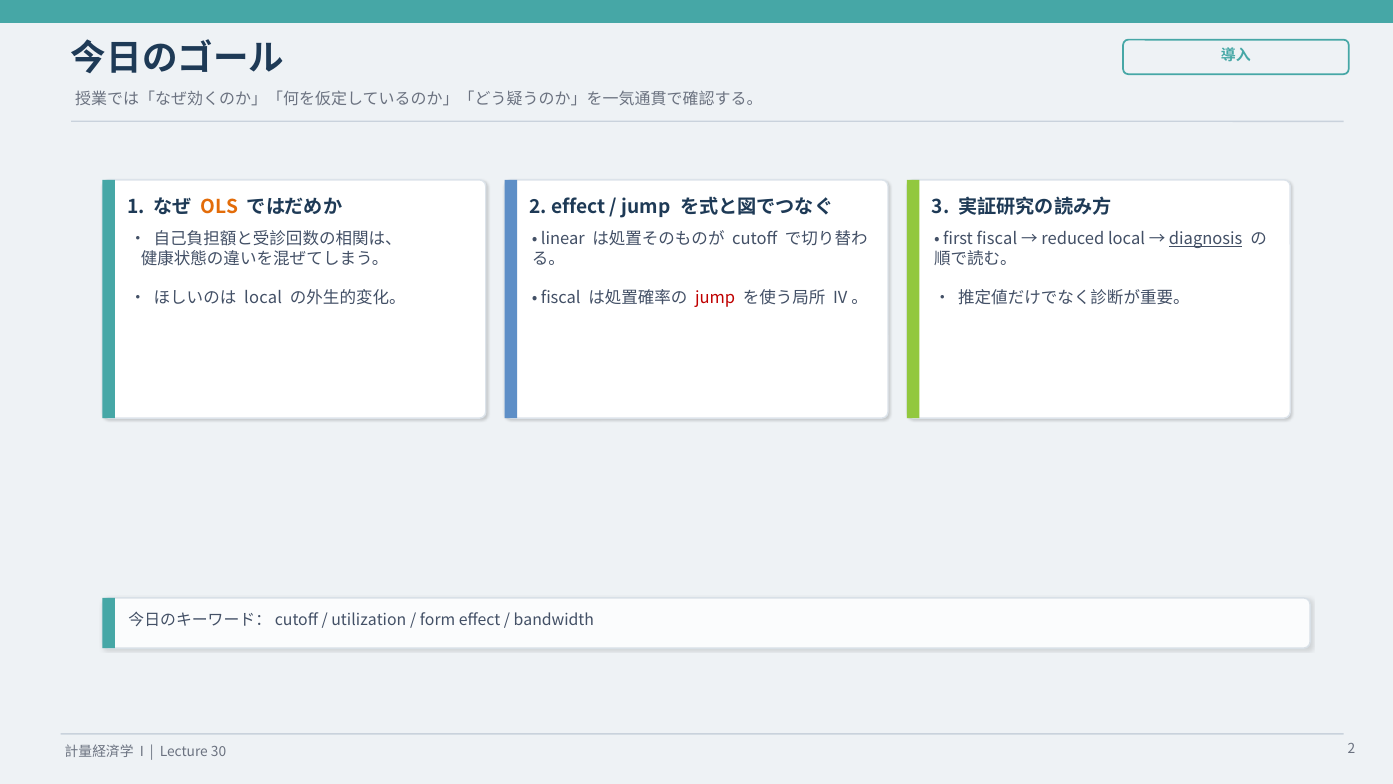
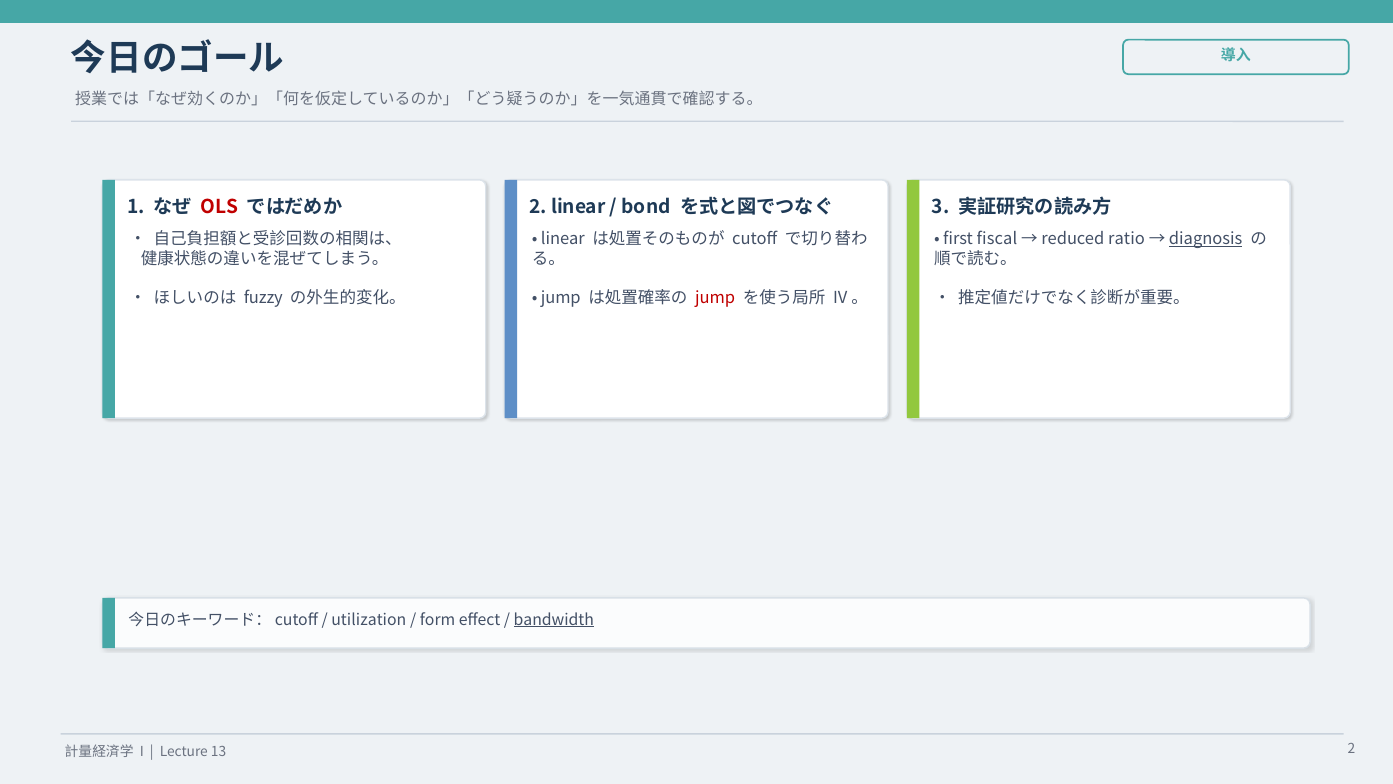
OLS colour: orange -> red
2 effect: effect -> linear
jump at (646, 207): jump -> bond
reduced local: local -> ratio
local at (263, 298): local -> fuzzy
fiscal at (561, 298): fiscal -> jump
bandwidth underline: none -> present
30: 30 -> 13
